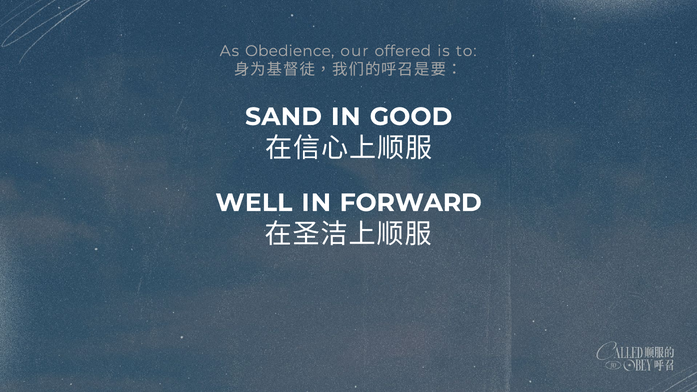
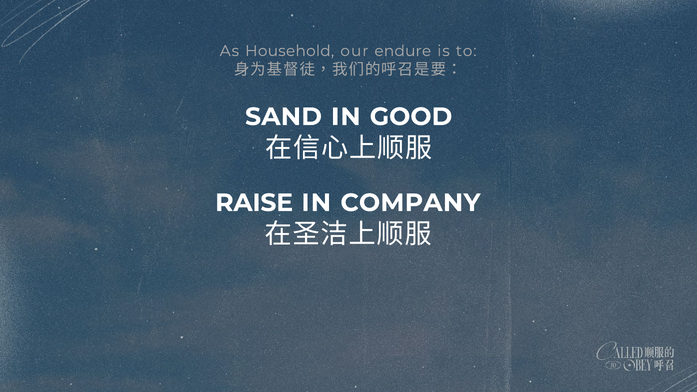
Obedience: Obedience -> Household
offered: offered -> endure
WELL: WELL -> RAISE
FORWARD: FORWARD -> COMPANY
